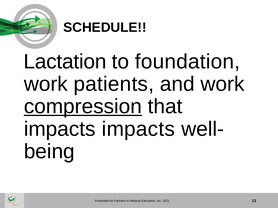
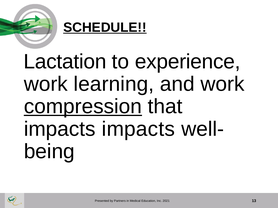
SCHEDULE underline: none -> present
foundation: foundation -> experience
patients: patients -> learning
